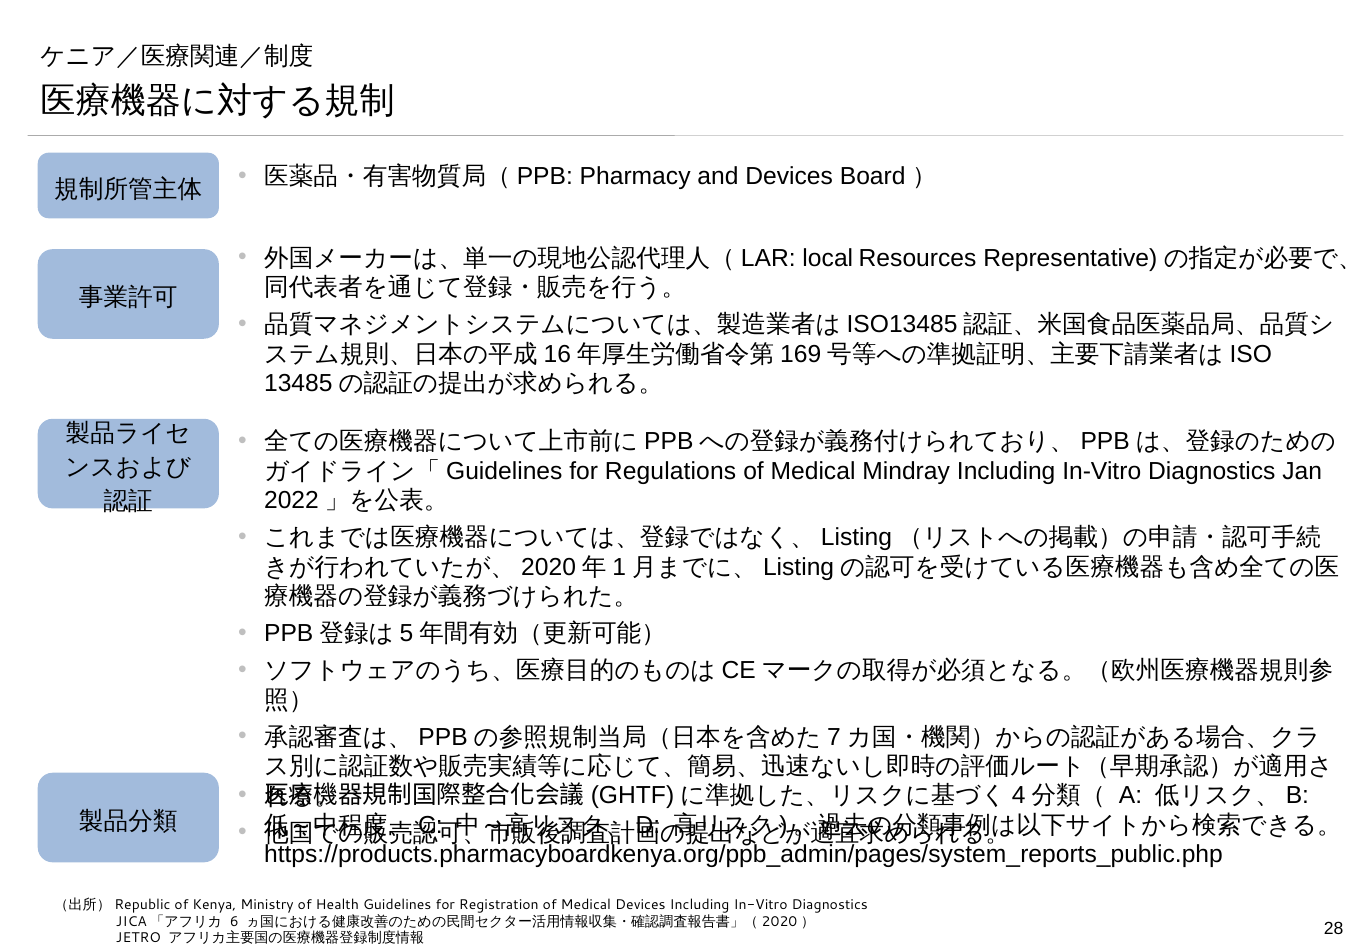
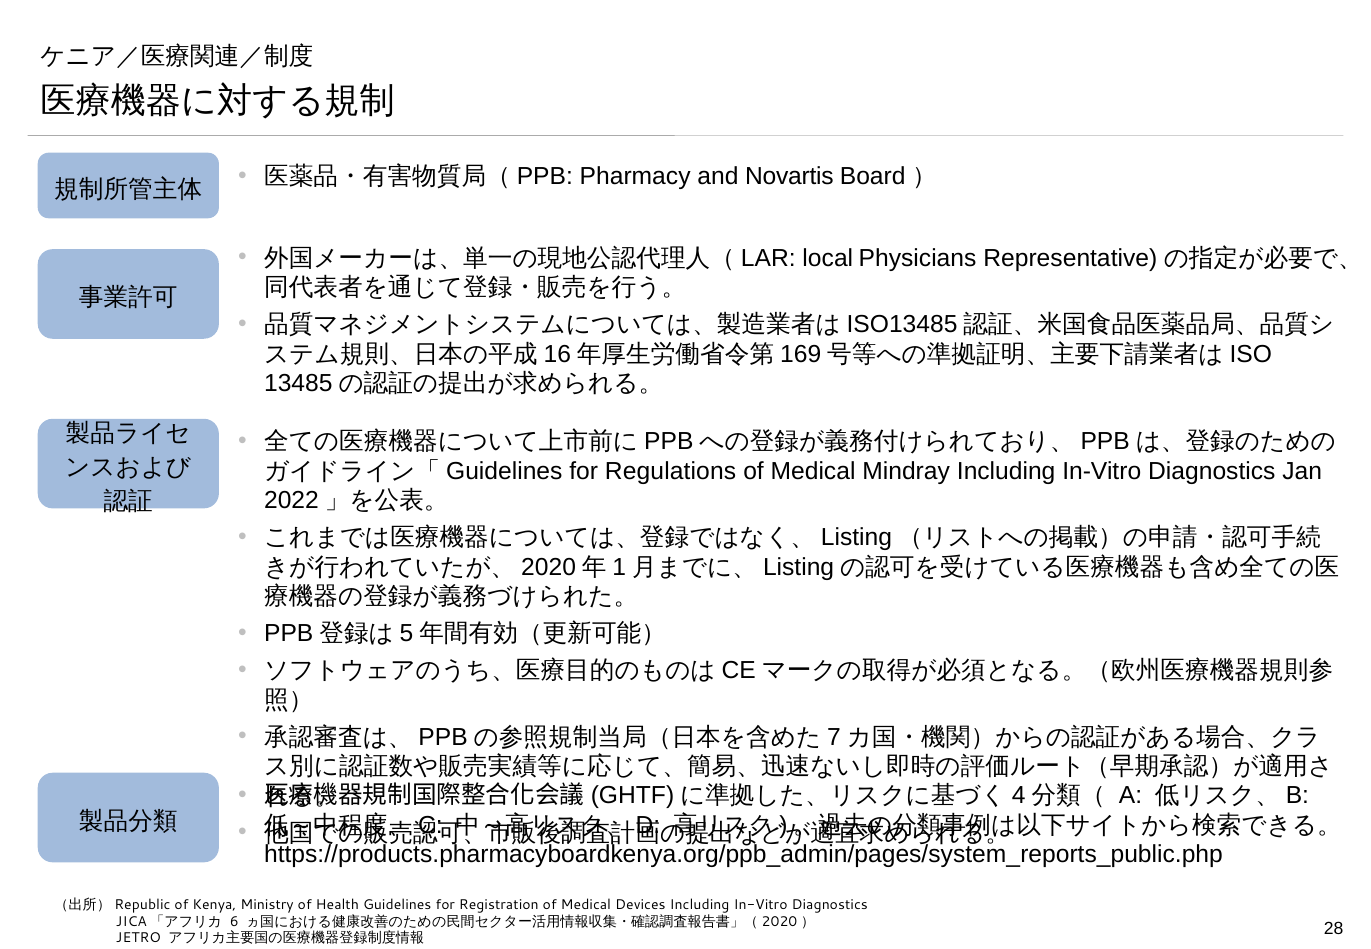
Devices: Devices -> Novartis
Resources: Resources -> Physicians
